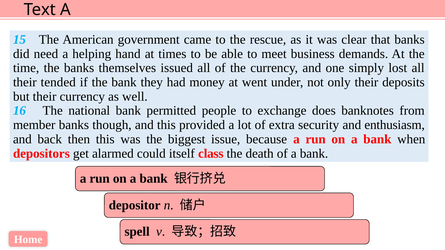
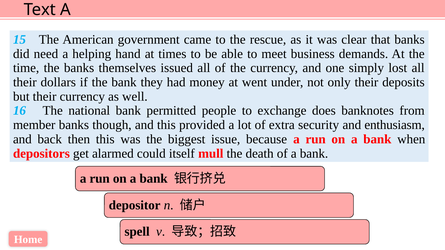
tended: tended -> dollars
class: class -> mull
